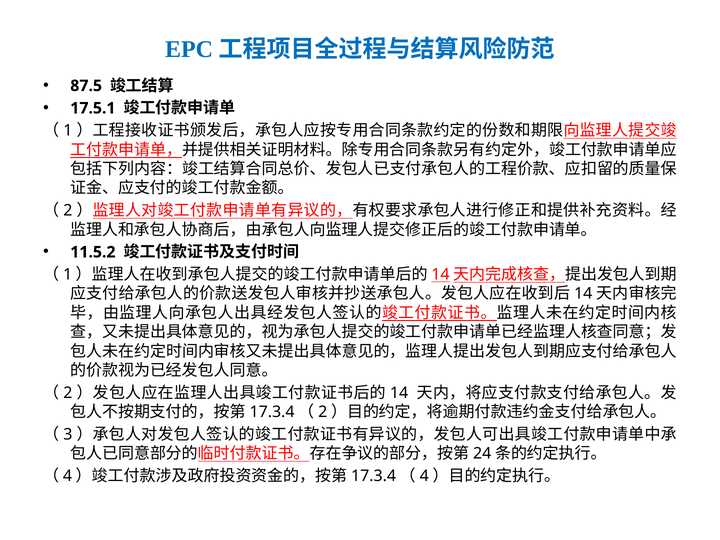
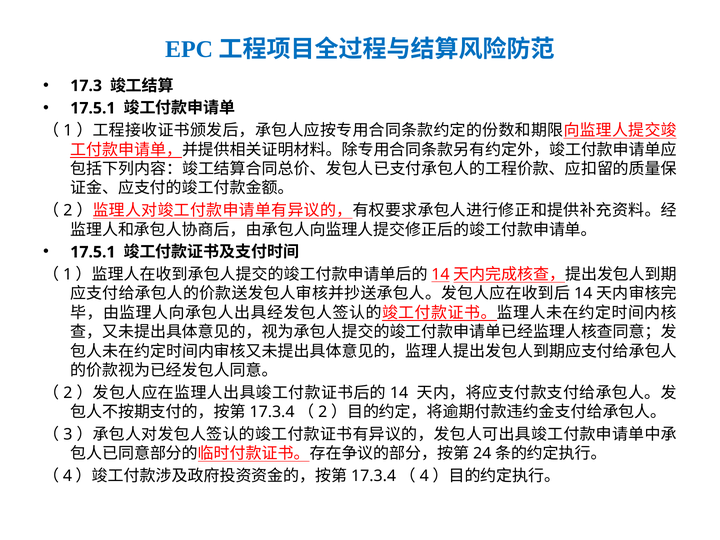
87.5: 87.5 -> 17.3
11.5.2 at (93, 252): 11.5.2 -> 17.5.1
